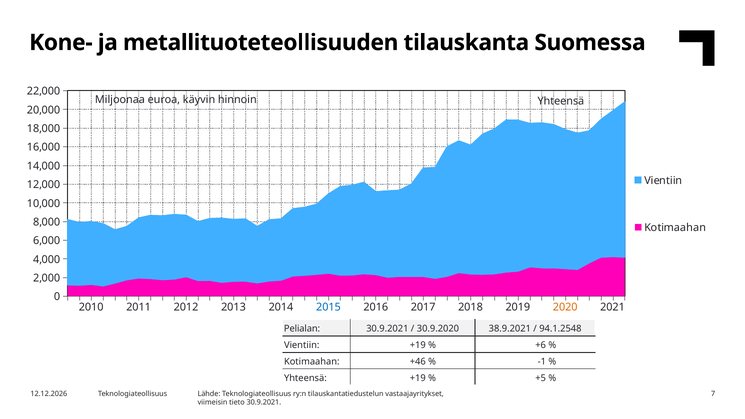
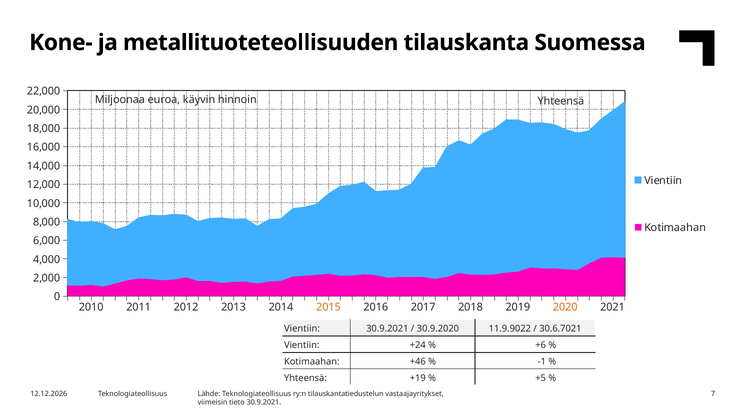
2015 colour: blue -> orange
Pelialan at (302, 329): Pelialan -> Vientiin
38.9.2021: 38.9.2021 -> 11.9.9022
94.1.2548: 94.1.2548 -> 30.6.7021
Vientiin +19: +19 -> +24
